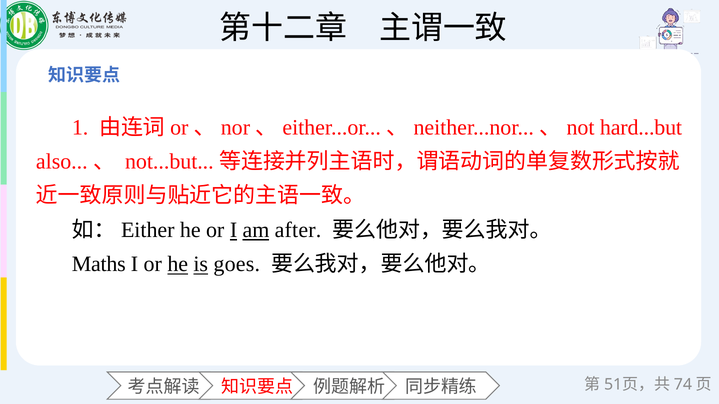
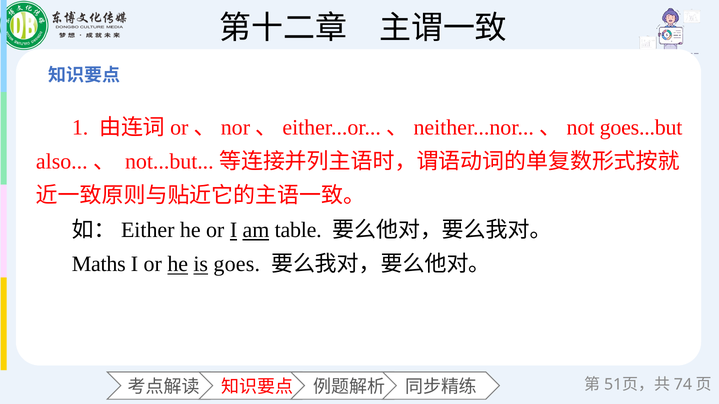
hard...but: hard...but -> goes...but
after: after -> table
